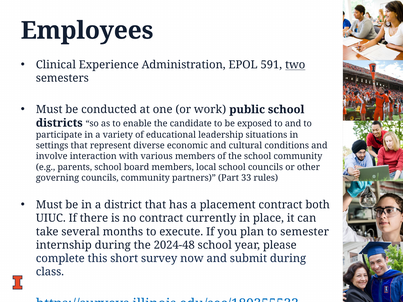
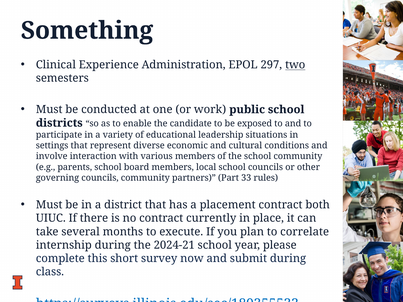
Employees: Employees -> Something
591: 591 -> 297
semester: semester -> correlate
2024-48: 2024-48 -> 2024-21
